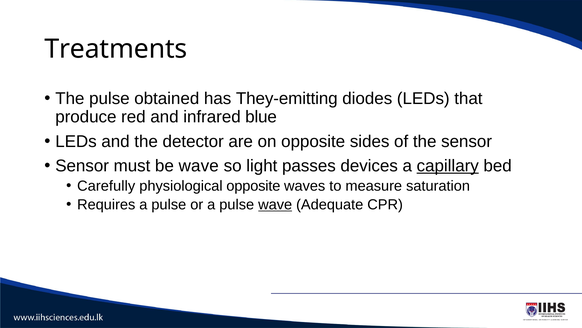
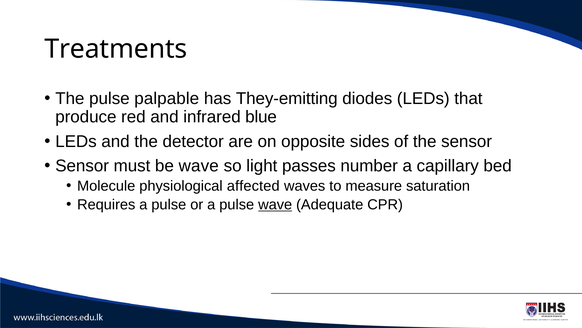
obtained: obtained -> palpable
devices: devices -> number
capillary underline: present -> none
Carefully: Carefully -> Molecule
physiological opposite: opposite -> affected
